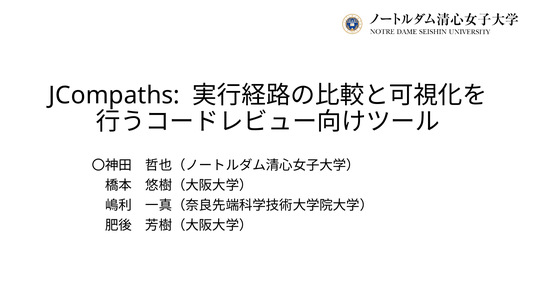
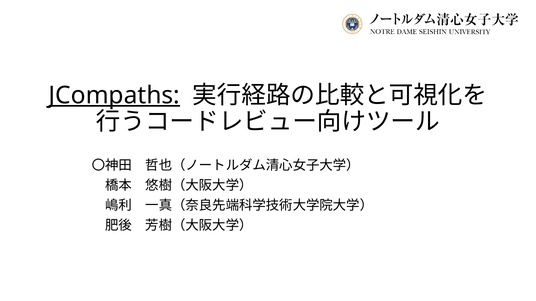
JCompaths underline: none -> present
